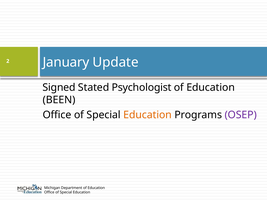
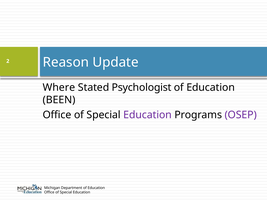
January: January -> Reason
Signed: Signed -> Where
Education at (148, 115) colour: orange -> purple
